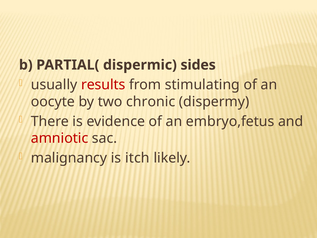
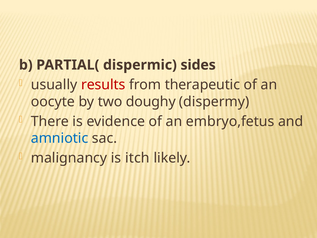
stimulating: stimulating -> therapeutic
chronic: chronic -> doughy
amniotic colour: red -> blue
